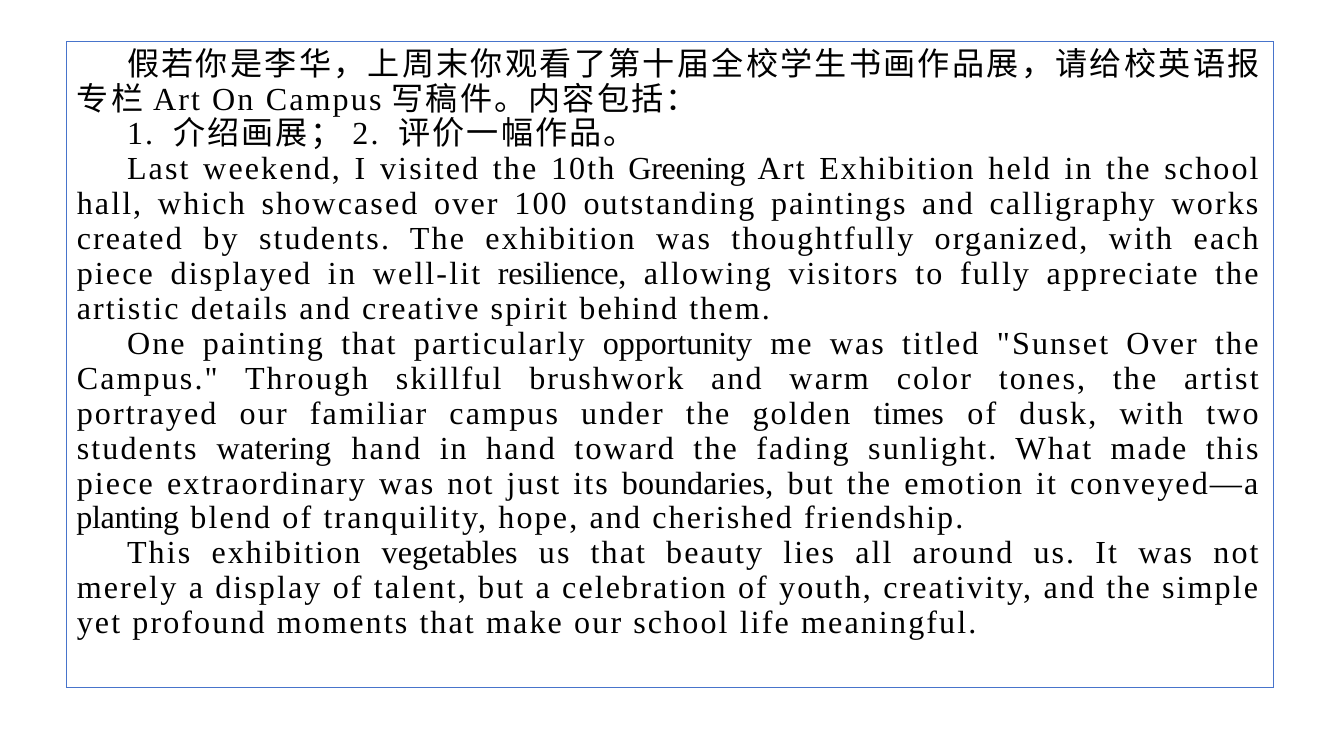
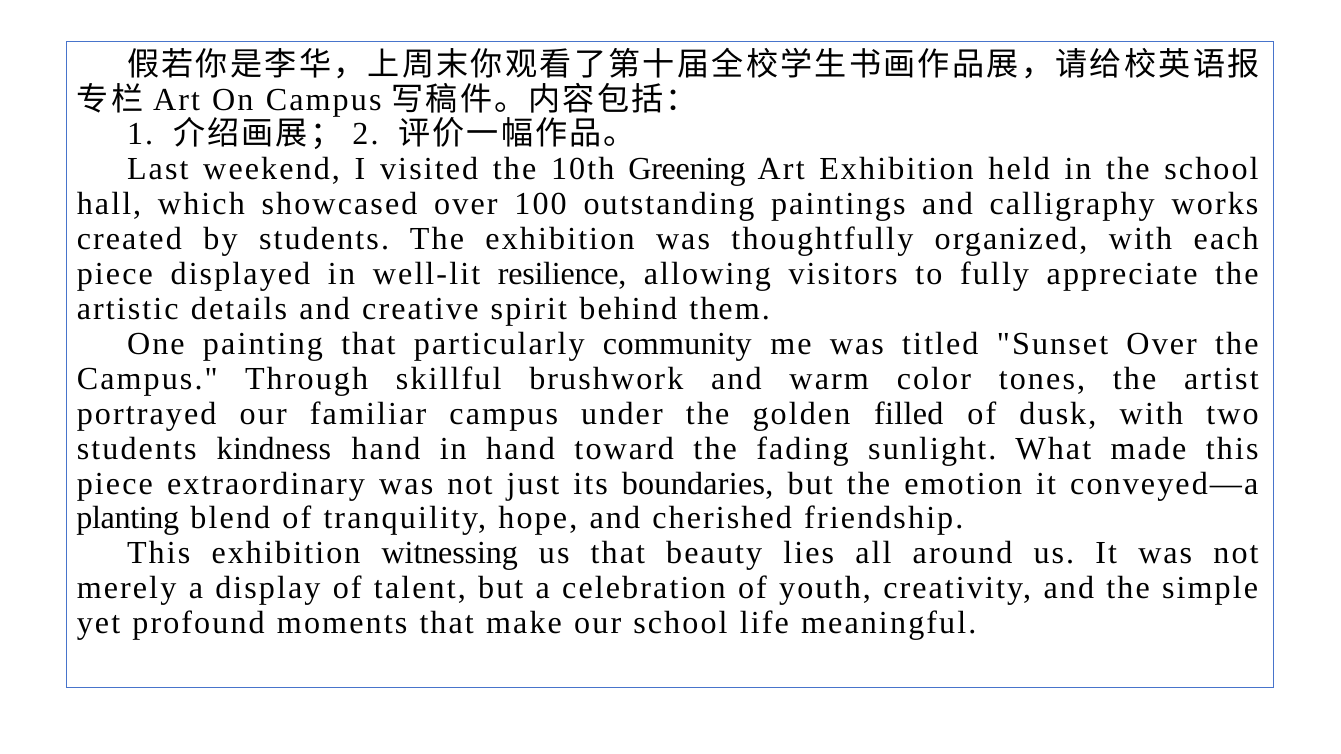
opportunity: opportunity -> community
times: times -> filled
watering: watering -> kindness
vegetables: vegetables -> witnessing
